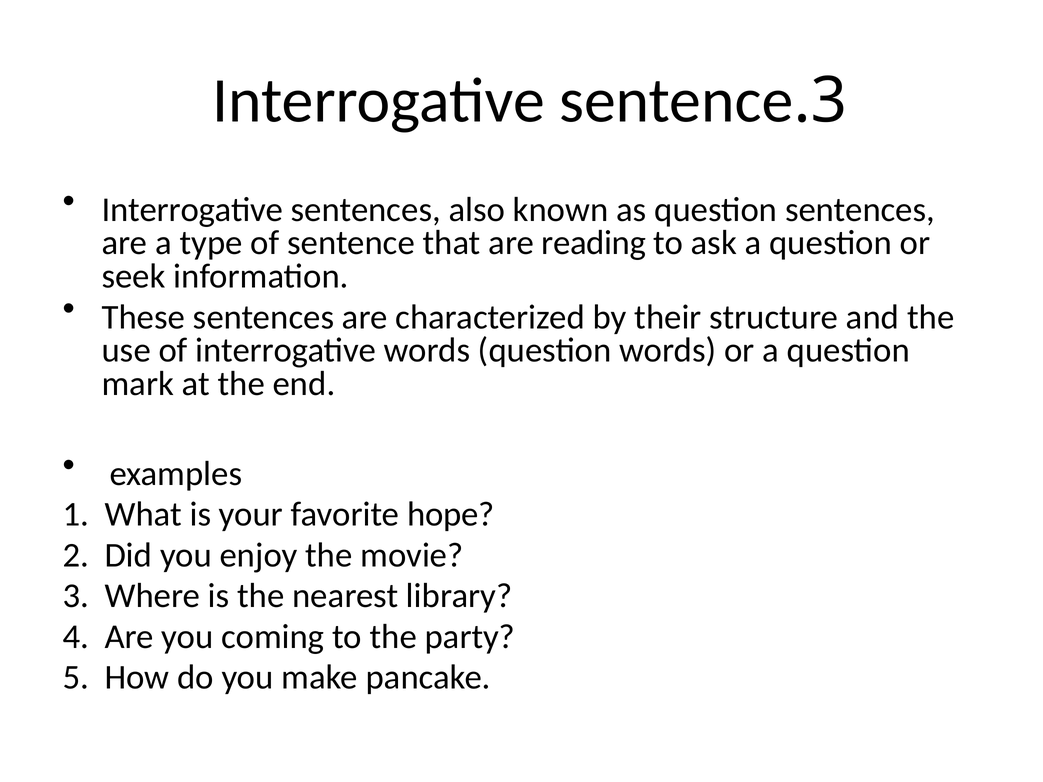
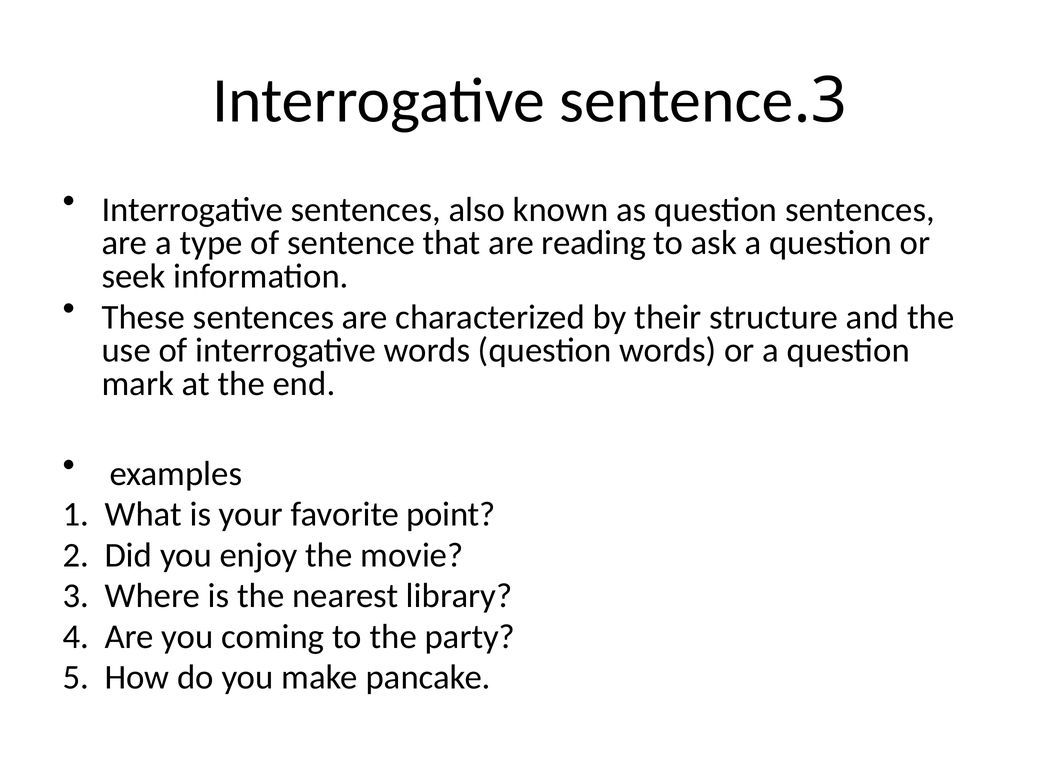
hope: hope -> point
